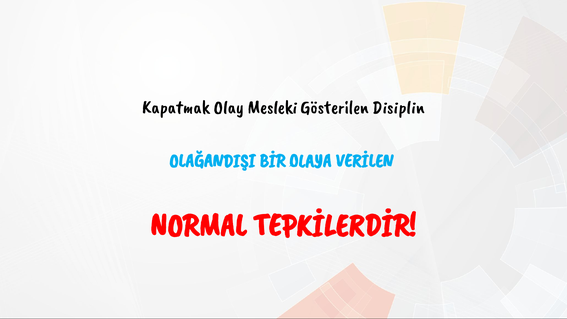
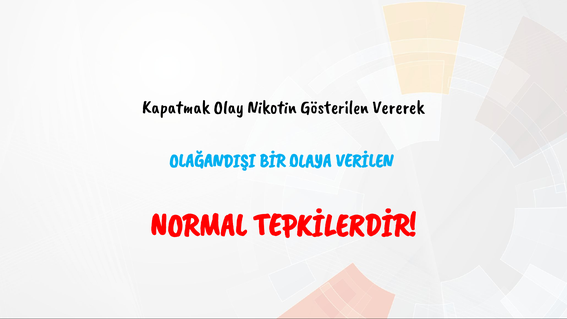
Mesleki: Mesleki -> Nikotin
Disiplin: Disiplin -> Vererek
